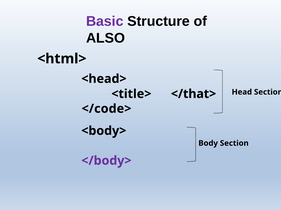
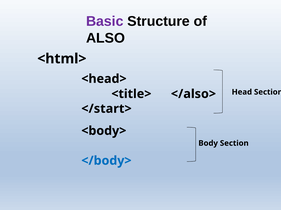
</that>: </that> -> </also>
</code>: </code> -> </start>
</body> colour: purple -> blue
